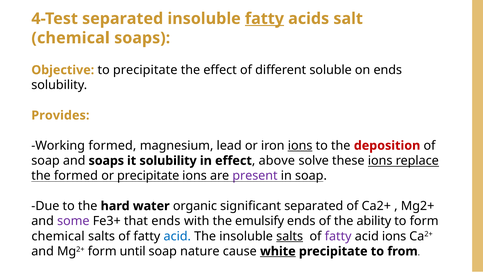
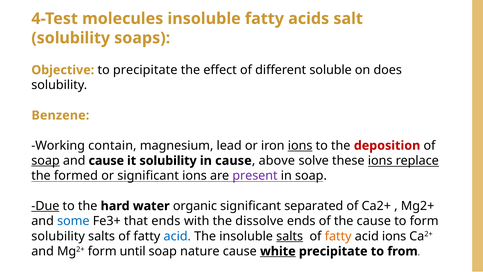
4-Test separated: separated -> molecules
fatty at (264, 19) underline: present -> none
chemical at (71, 38): chemical -> solubility
on ends: ends -> does
Provides: Provides -> Benzene
Working formed: formed -> contain
soap at (46, 160) underline: none -> present
and soaps: soaps -> cause
in effect: effect -> cause
or precipitate: precipitate -> significant
Due underline: none -> present
some colour: purple -> blue
emulsify: emulsify -> dissolve
the ability: ability -> cause
chemical at (58, 236): chemical -> solubility
fatty at (338, 236) colour: purple -> orange
